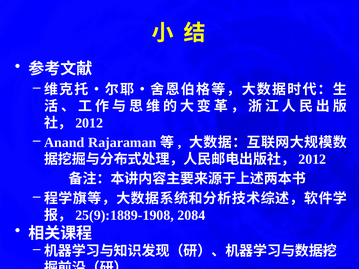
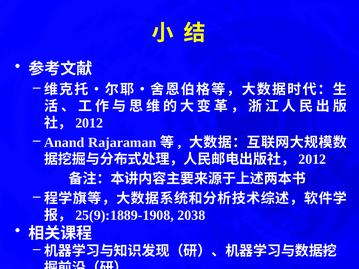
2084: 2084 -> 2038
